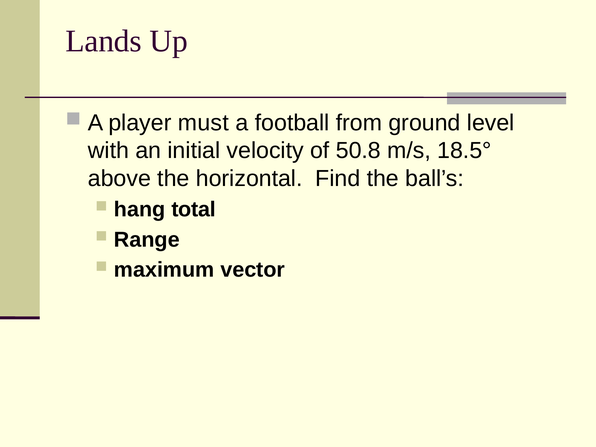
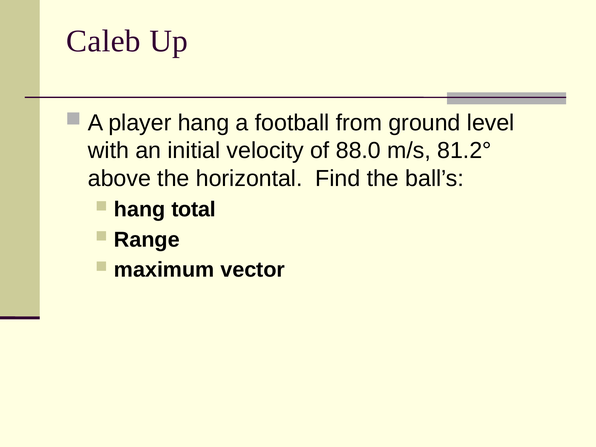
Lands: Lands -> Caleb
player must: must -> hang
50.8: 50.8 -> 88.0
18.5°: 18.5° -> 81.2°
